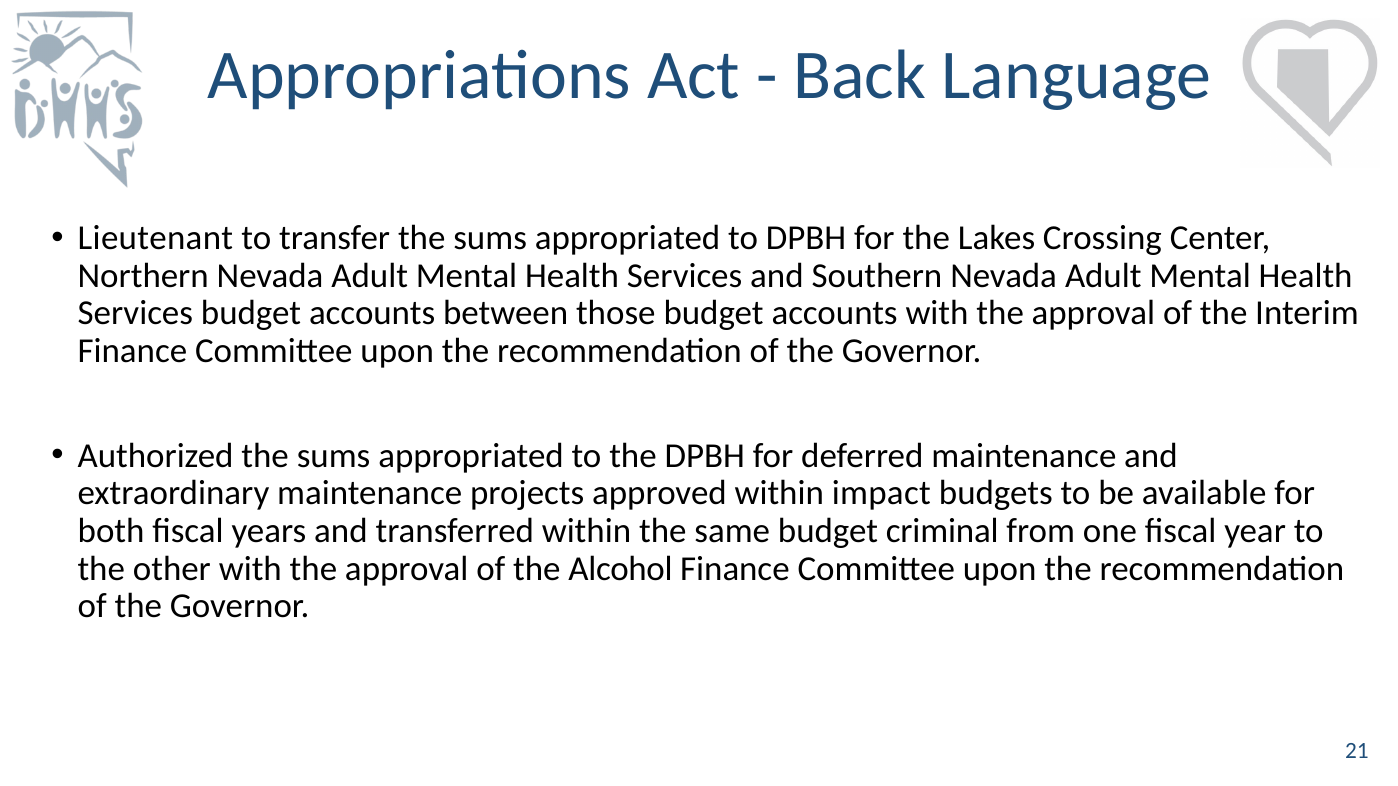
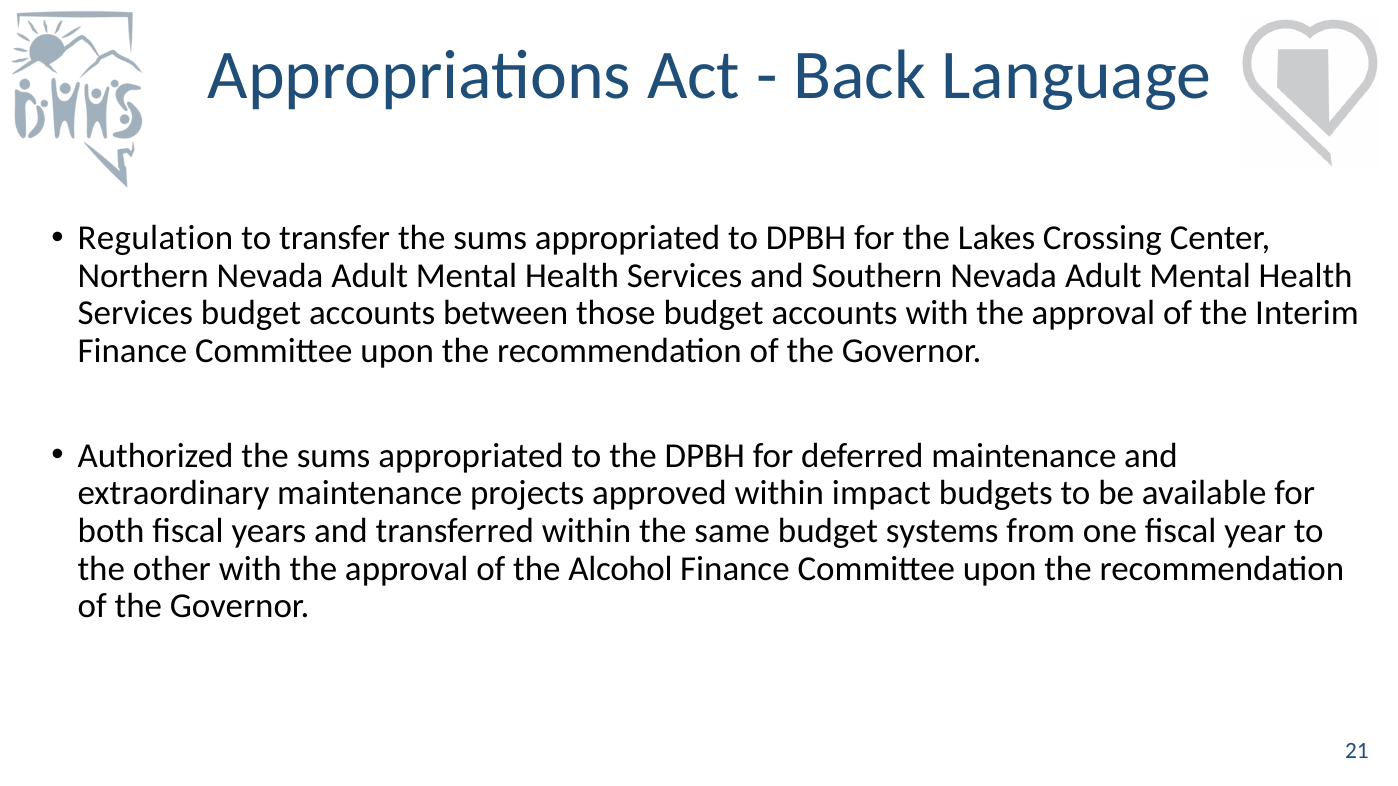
Lieutenant: Lieutenant -> Regulation
criminal: criminal -> systems
